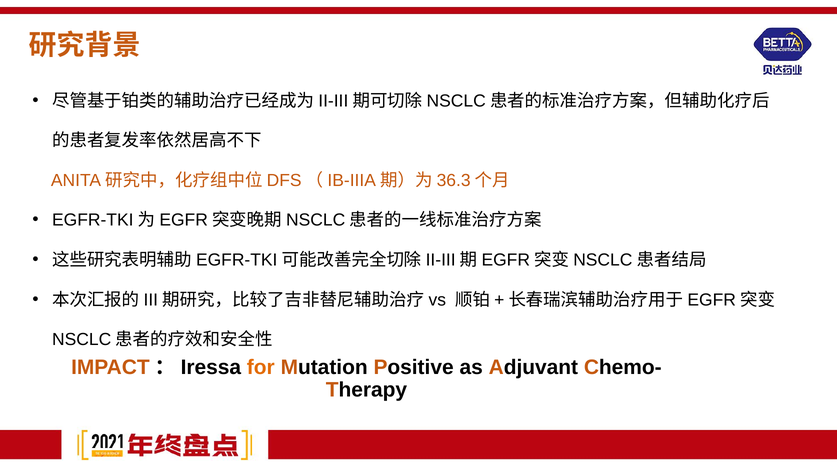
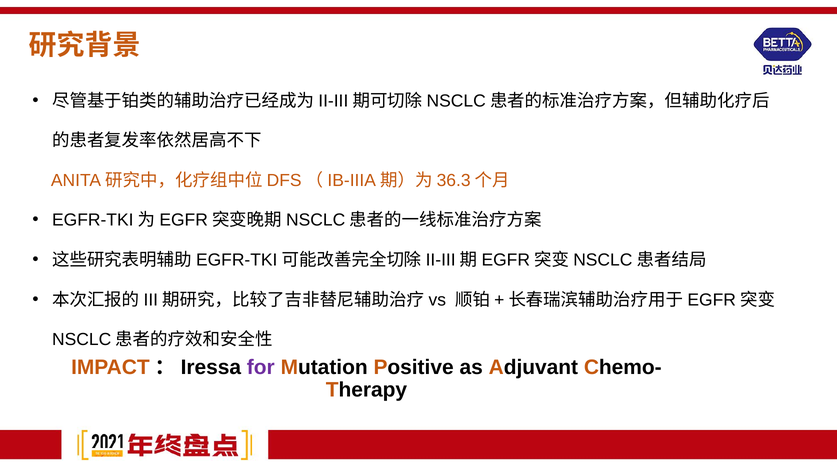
for colour: orange -> purple
